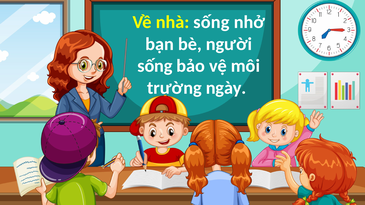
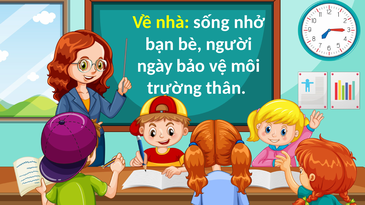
sống at (155, 66): sống -> ngày
ngày: ngày -> thân
